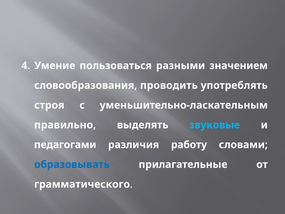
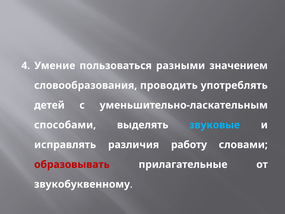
строя: строя -> детей
правильно: правильно -> способами
педагогами: педагогами -> исправлять
образовывать colour: blue -> red
грамматического: грамматического -> звукобуквенному
